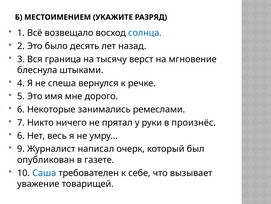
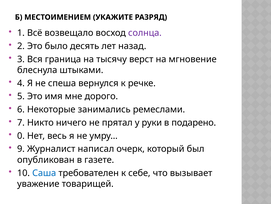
солнца colour: blue -> purple
произнёс: произнёс -> подарено
6 at (21, 135): 6 -> 0
